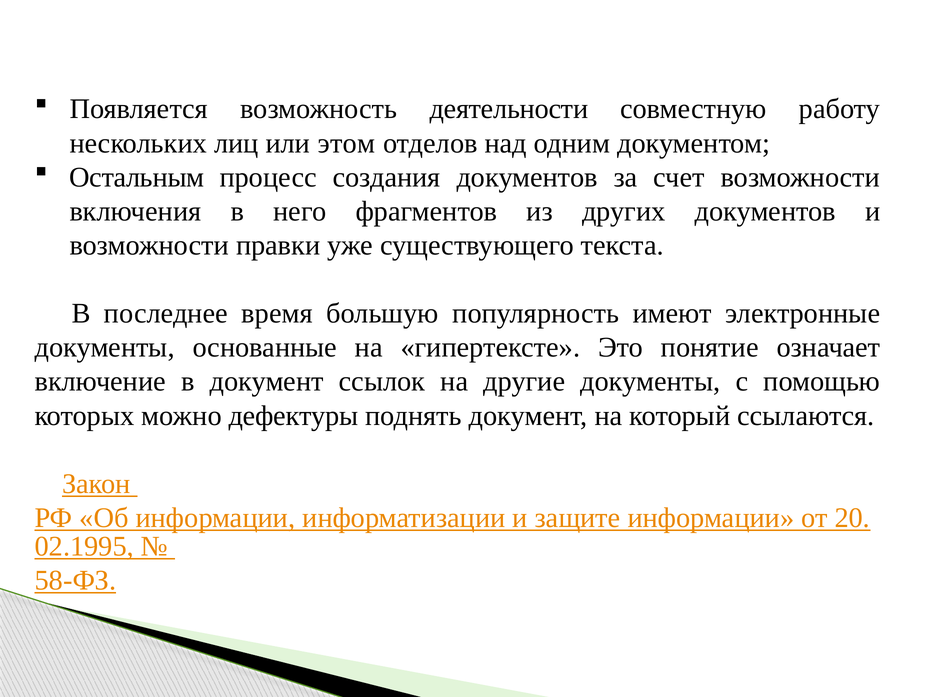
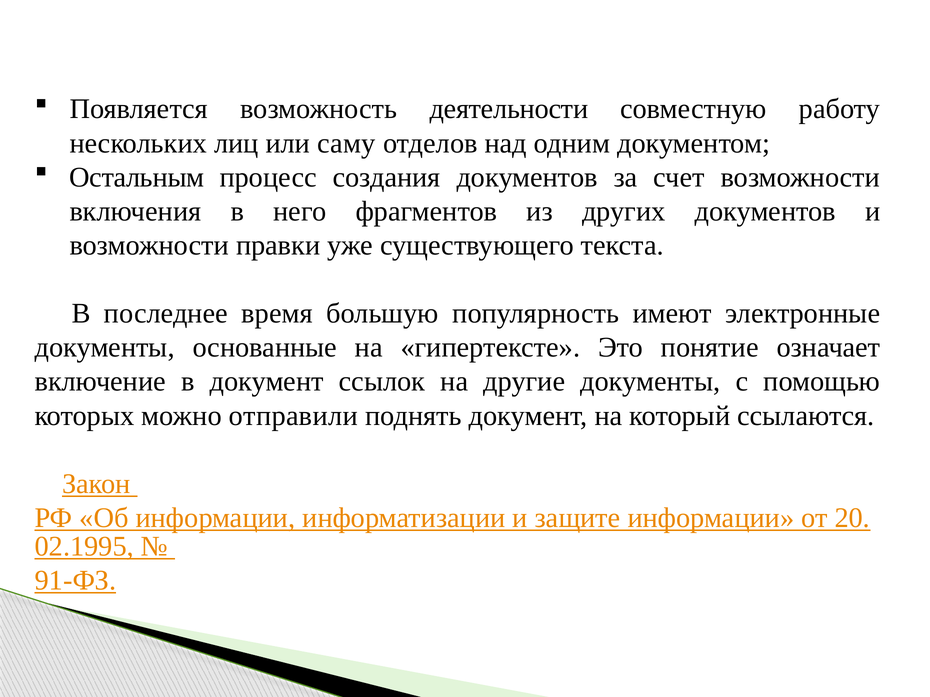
этом: этом -> саму
дефектуры: дефектуры -> отправили
58-ФЗ: 58-ФЗ -> 91-ФЗ
